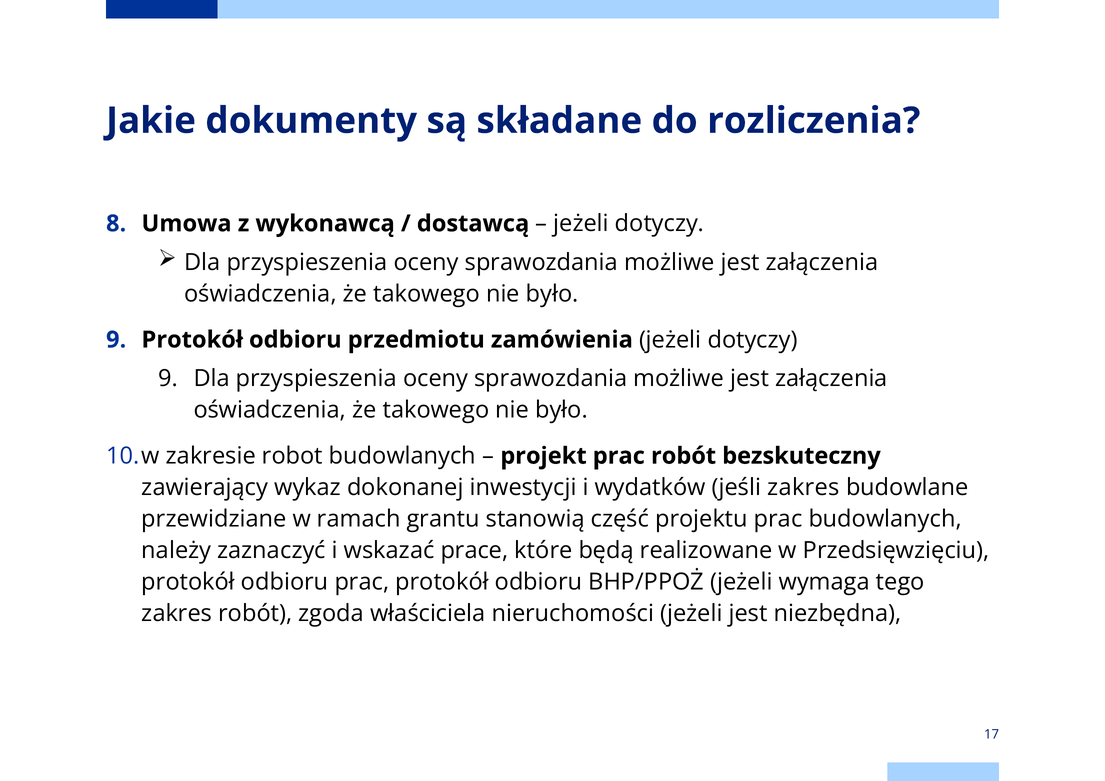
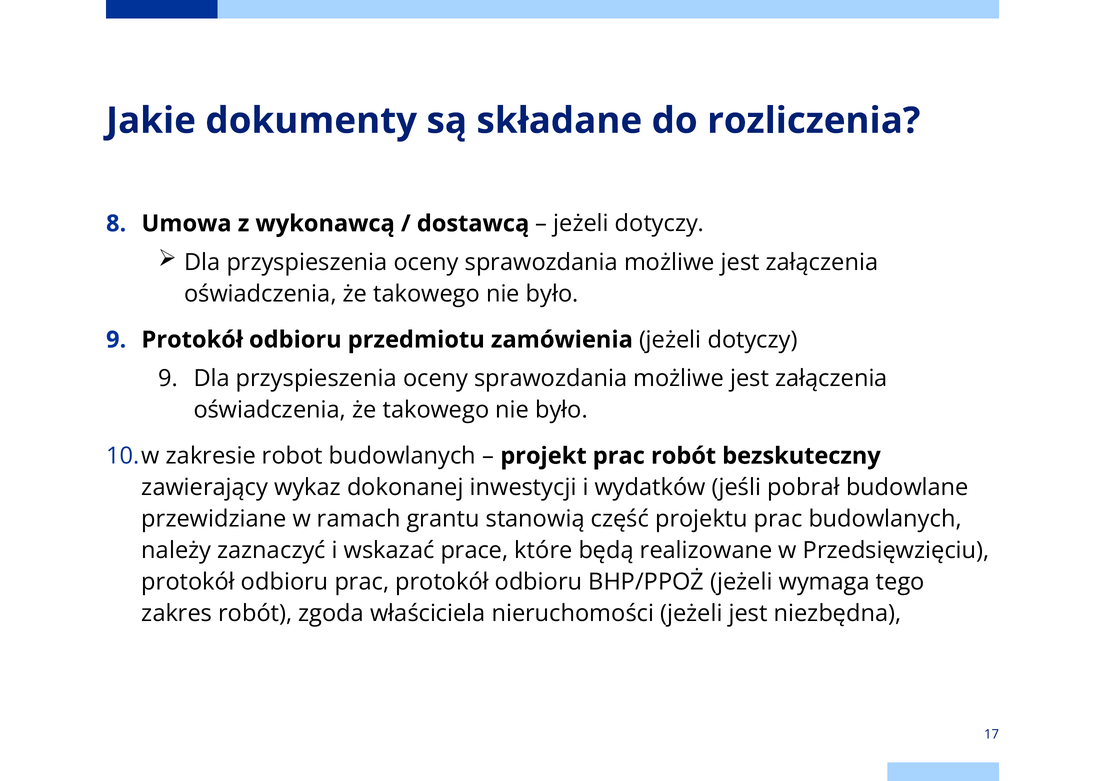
jeśli zakres: zakres -> pobrał
